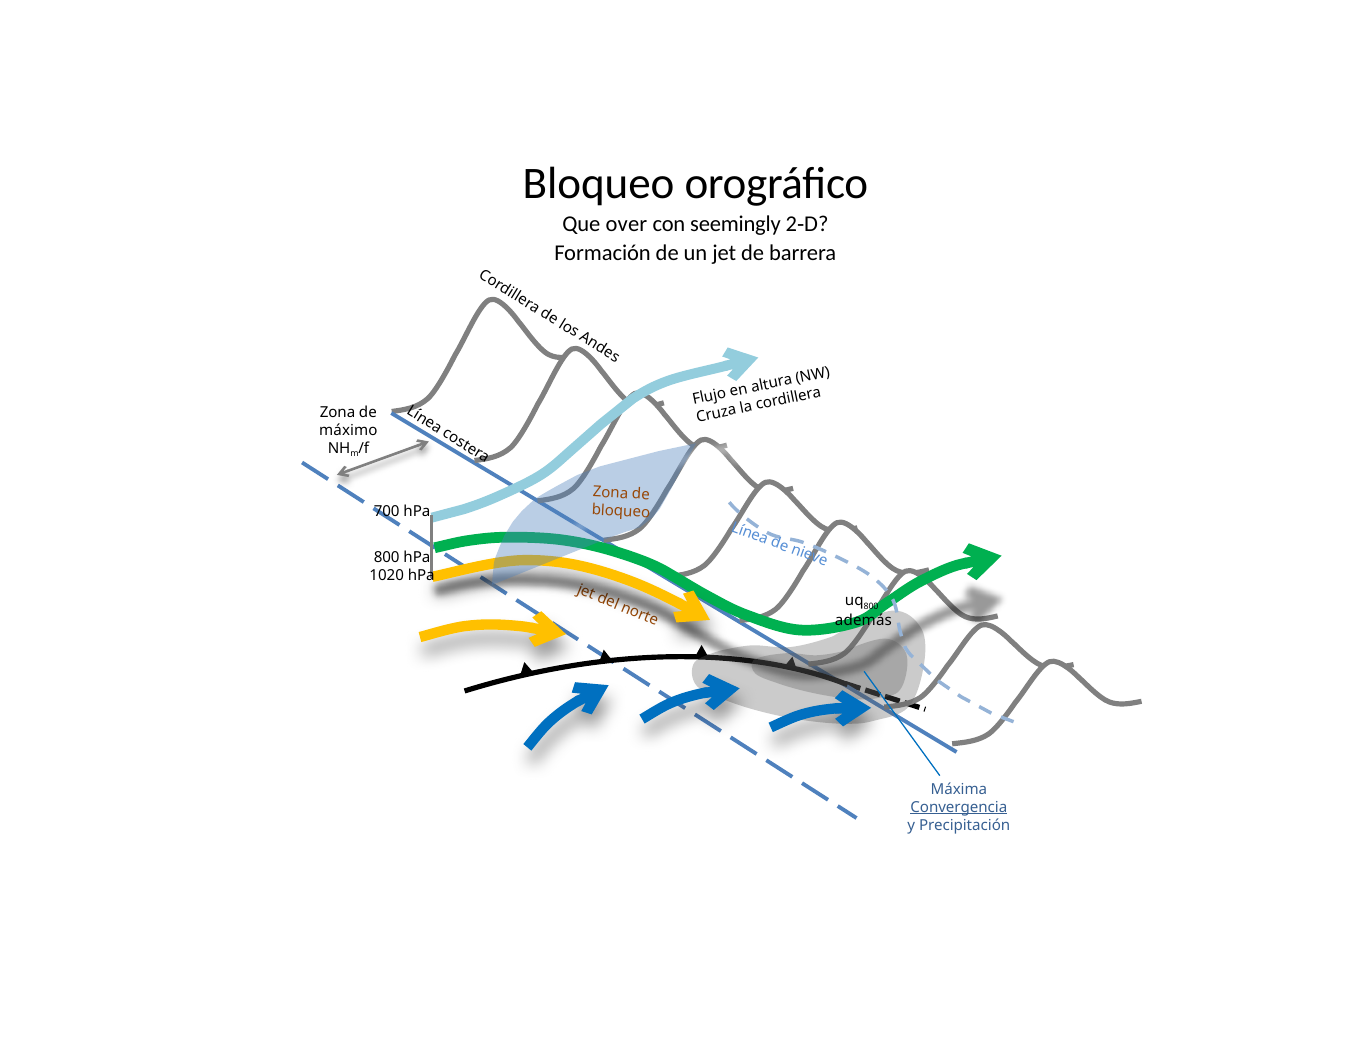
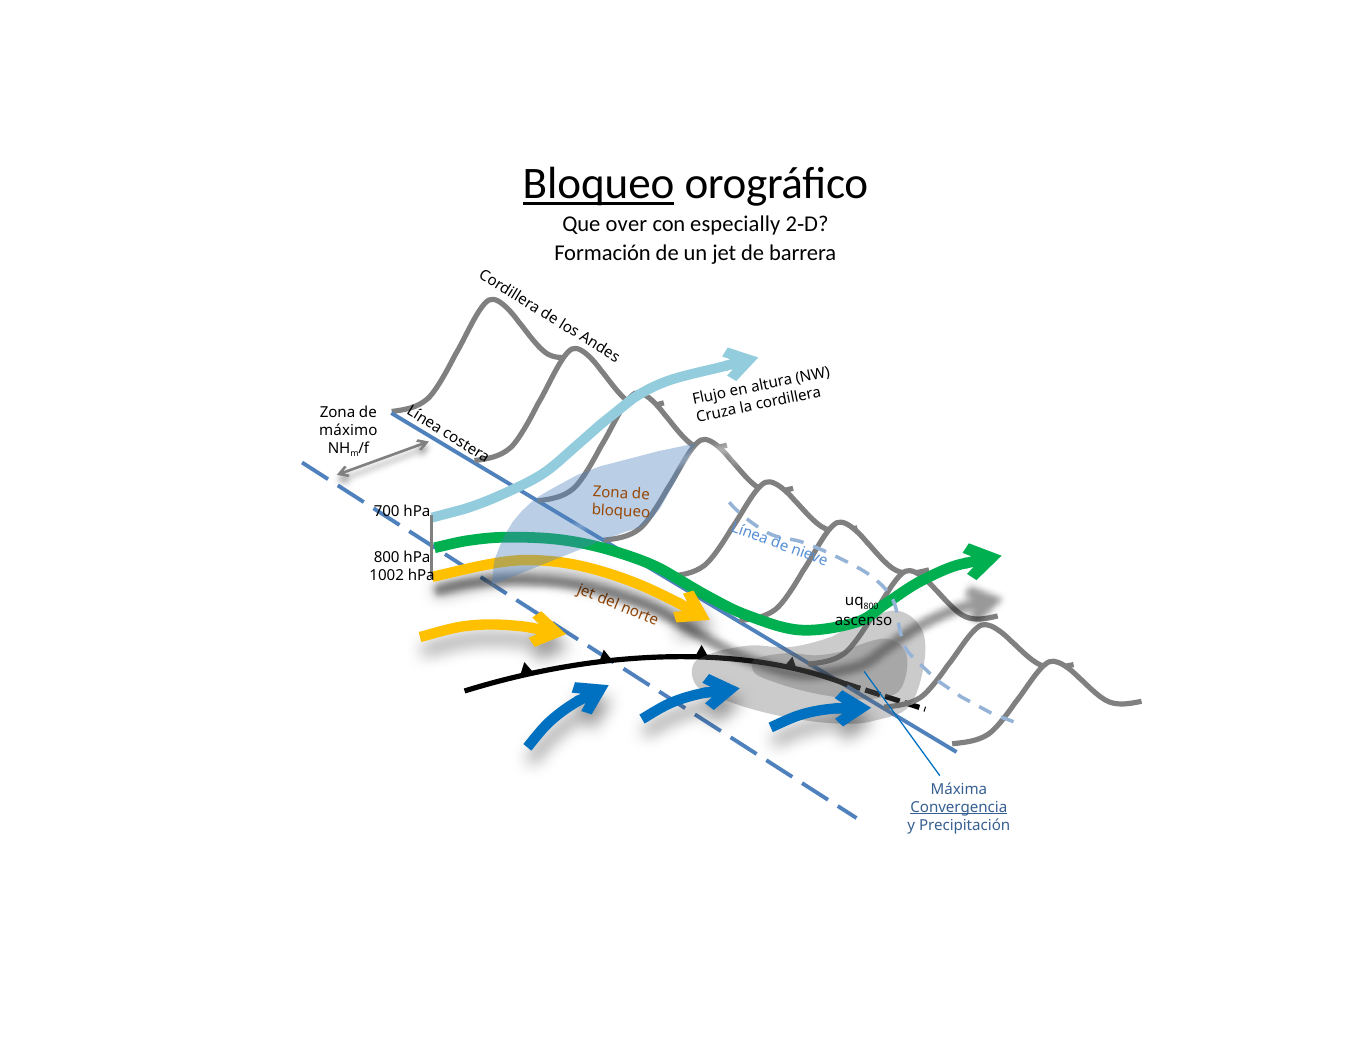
Bloqueo at (599, 184) underline: none -> present
seemingly: seemingly -> especially
1020: 1020 -> 1002
además: además -> ascenso
